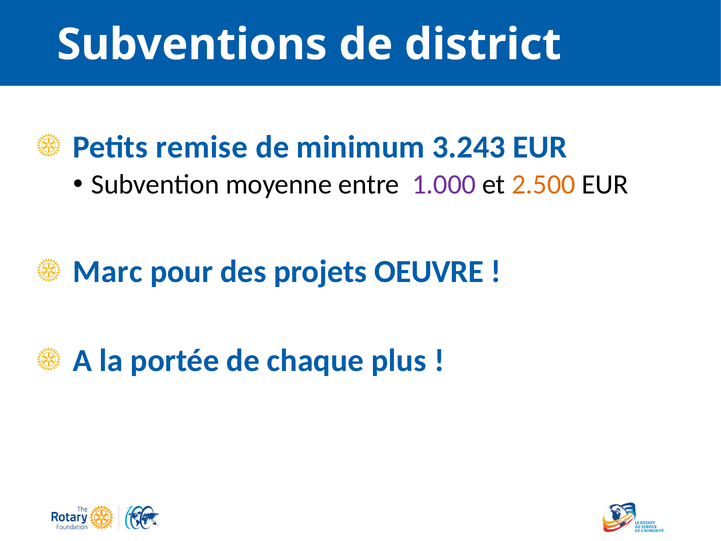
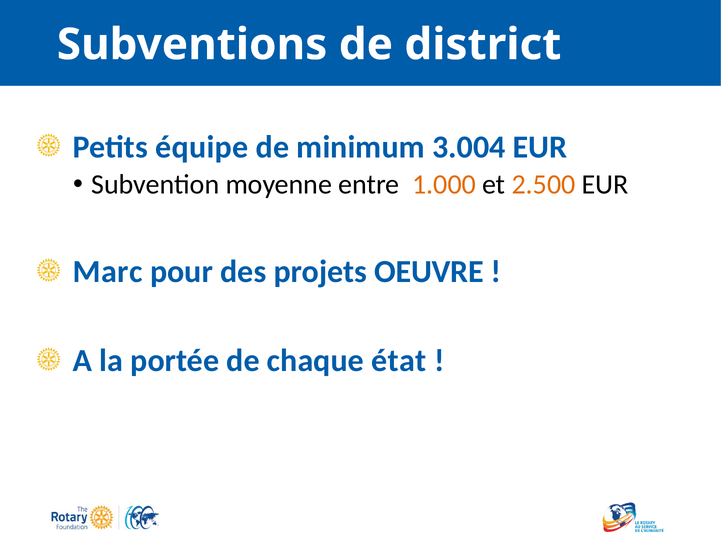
remise: remise -> équipe
3.243: 3.243 -> 3.004
1.000 colour: purple -> orange
plus: plus -> état
